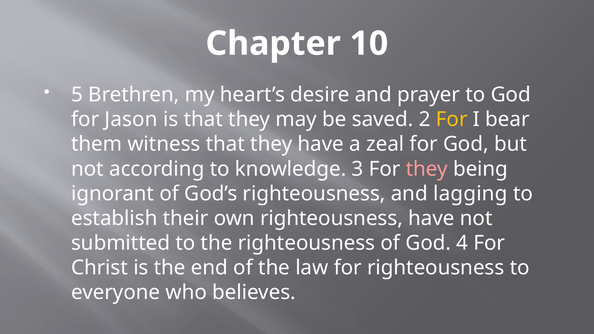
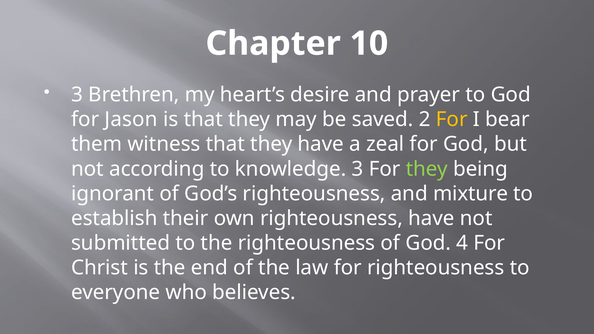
5 at (77, 95): 5 -> 3
they at (427, 169) colour: pink -> light green
lagging: lagging -> mixture
